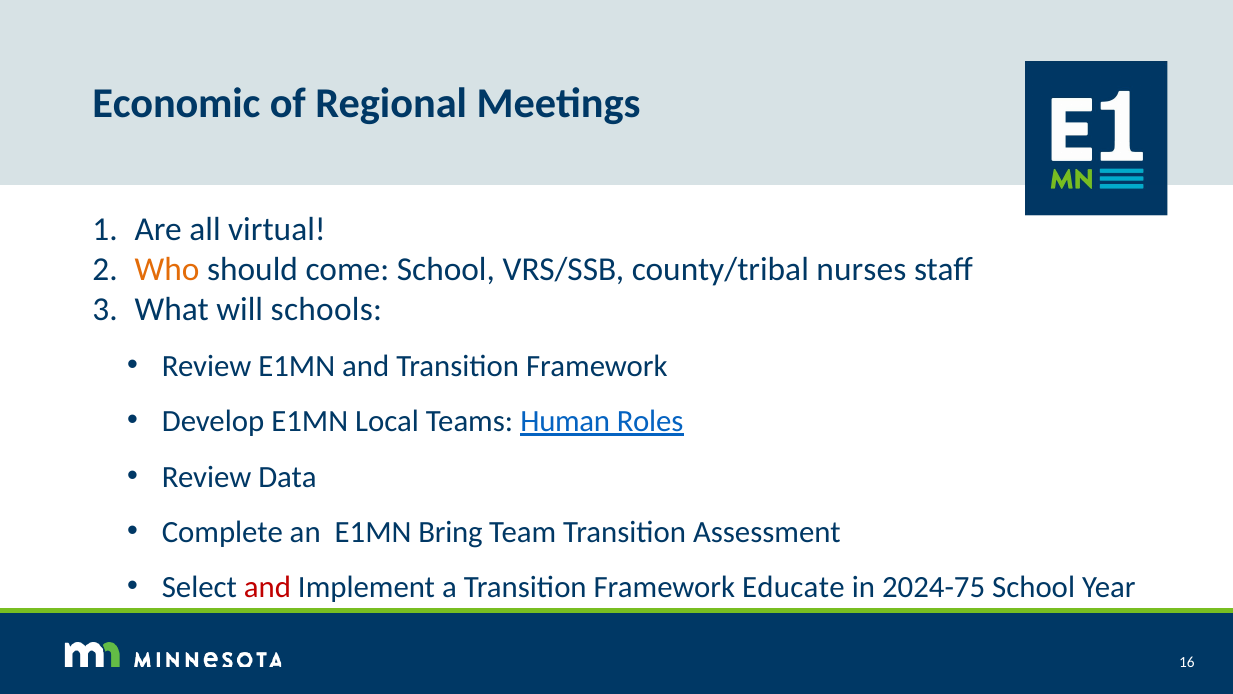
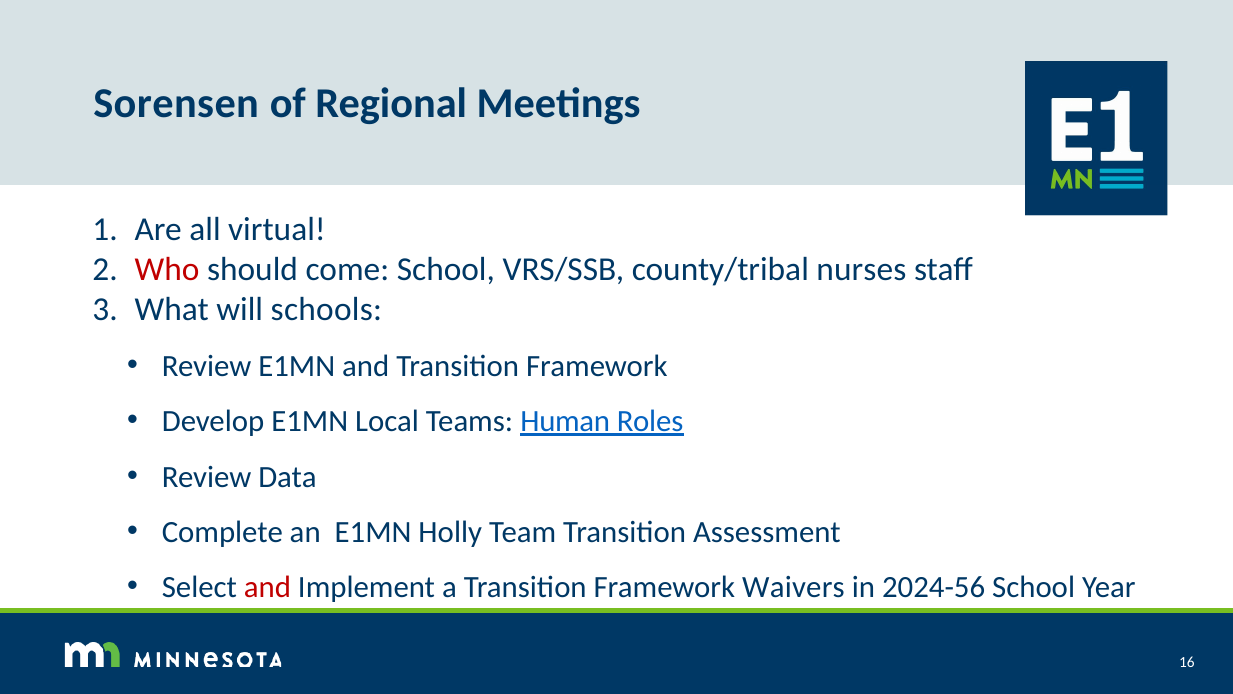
Economic: Economic -> Sorensen
Who colour: orange -> red
Bring: Bring -> Holly
Educate: Educate -> Waivers
2024-75: 2024-75 -> 2024-56
